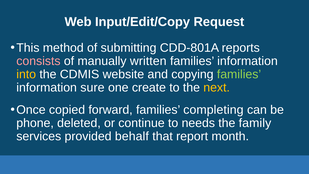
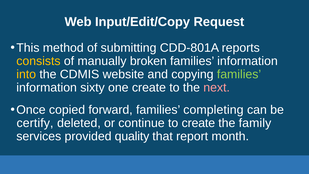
consists colour: pink -> yellow
written: written -> broken
sure: sure -> sixty
next colour: yellow -> pink
phone: phone -> certify
to needs: needs -> create
behalf: behalf -> quality
